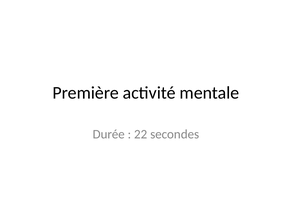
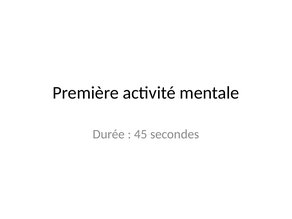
22: 22 -> 45
